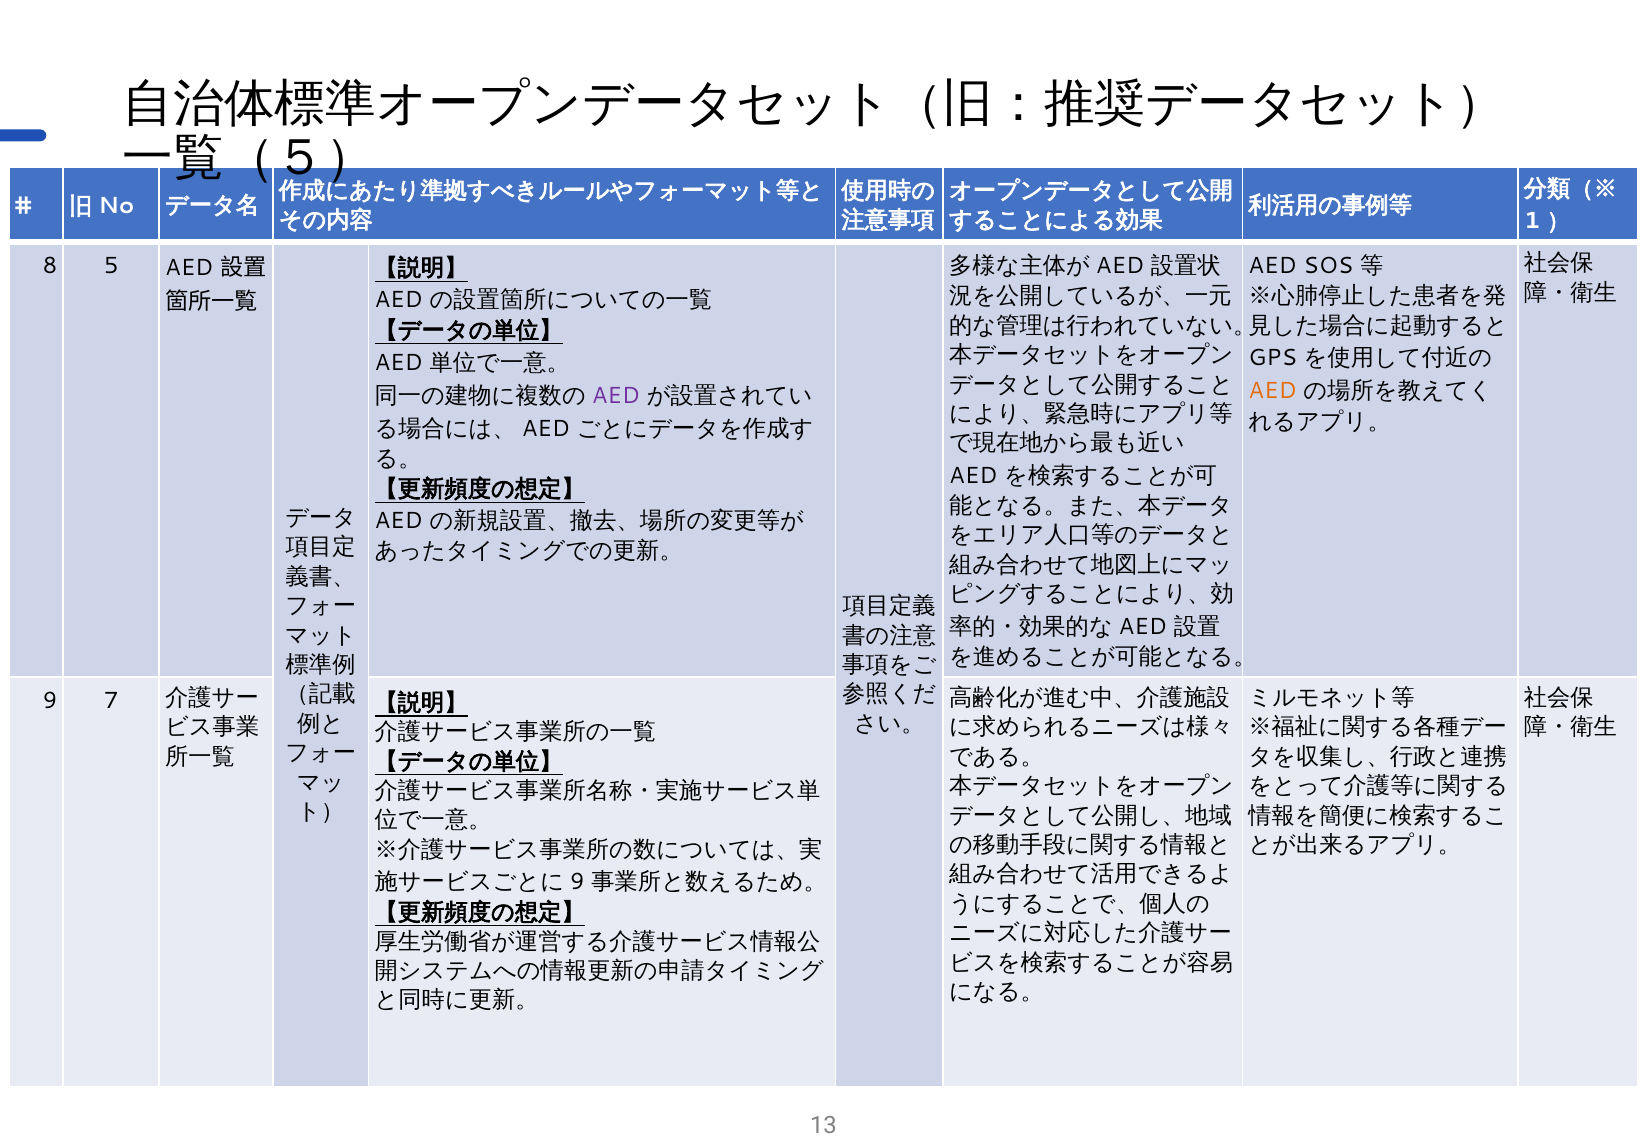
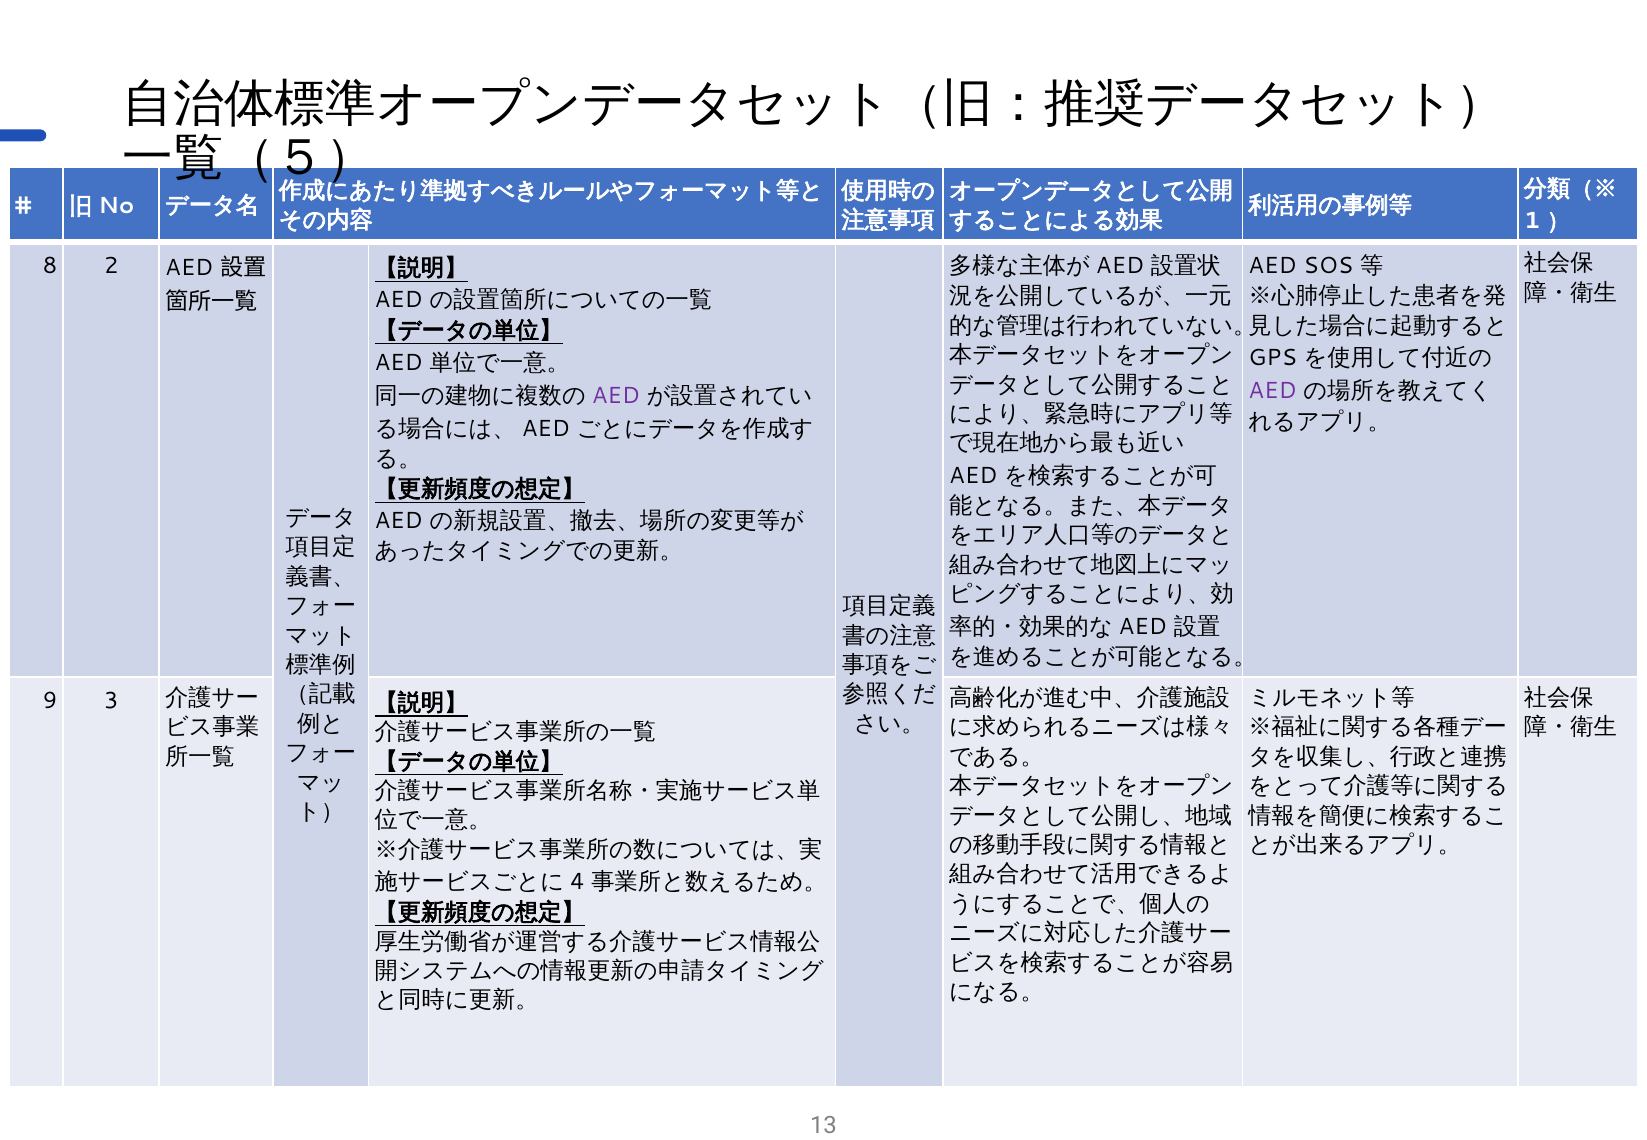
5: 5 -> 2
AED at (1273, 391) colour: orange -> purple
7: 7 -> 3
9 at (577, 882): 9 -> 4
